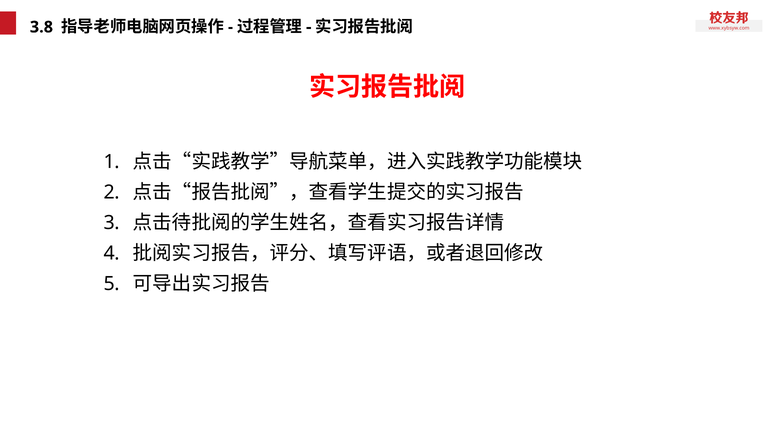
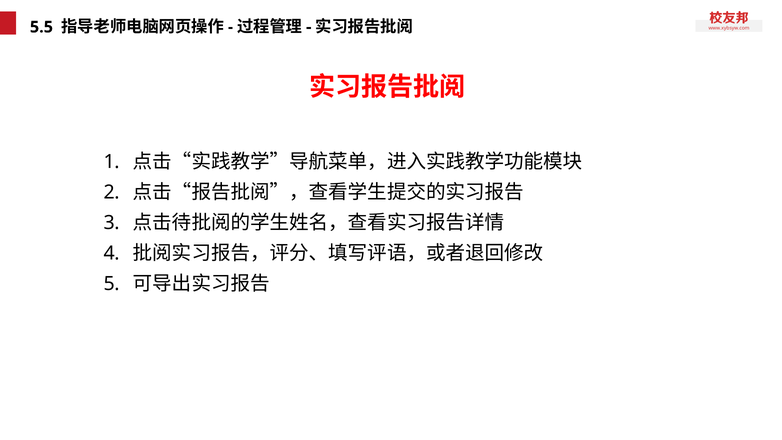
3.8: 3.8 -> 5.5
